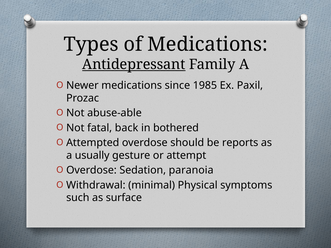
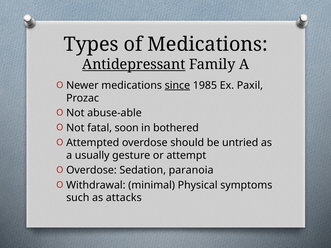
since underline: none -> present
back: back -> soon
reports: reports -> untried
surface: surface -> attacks
